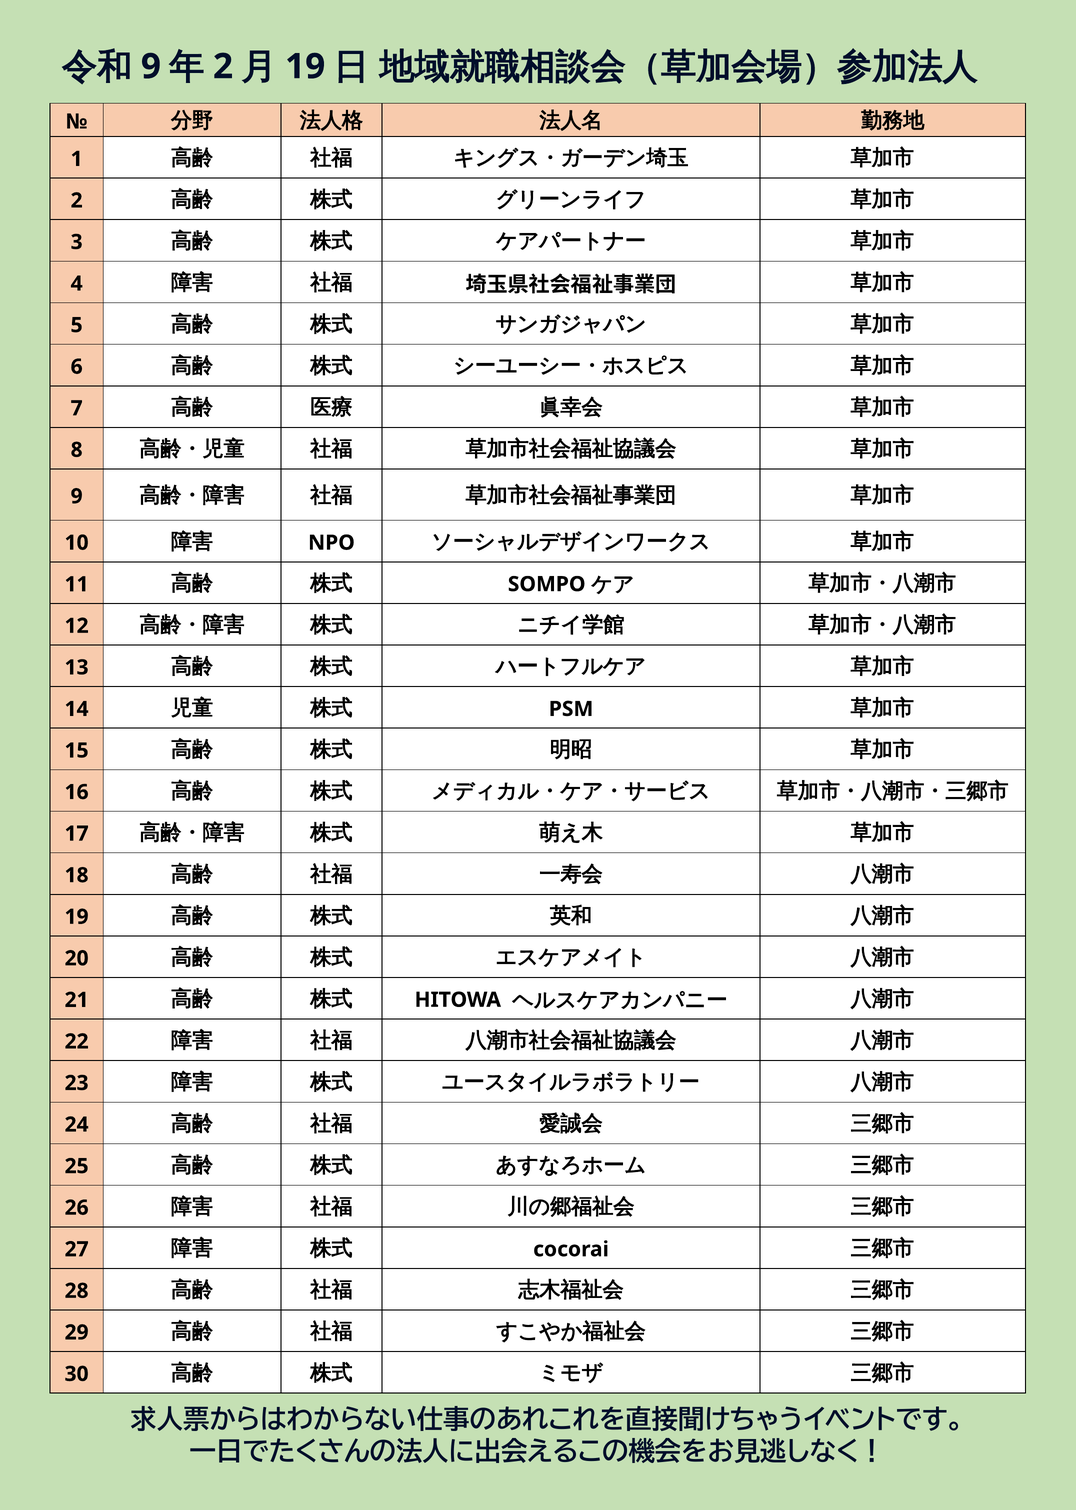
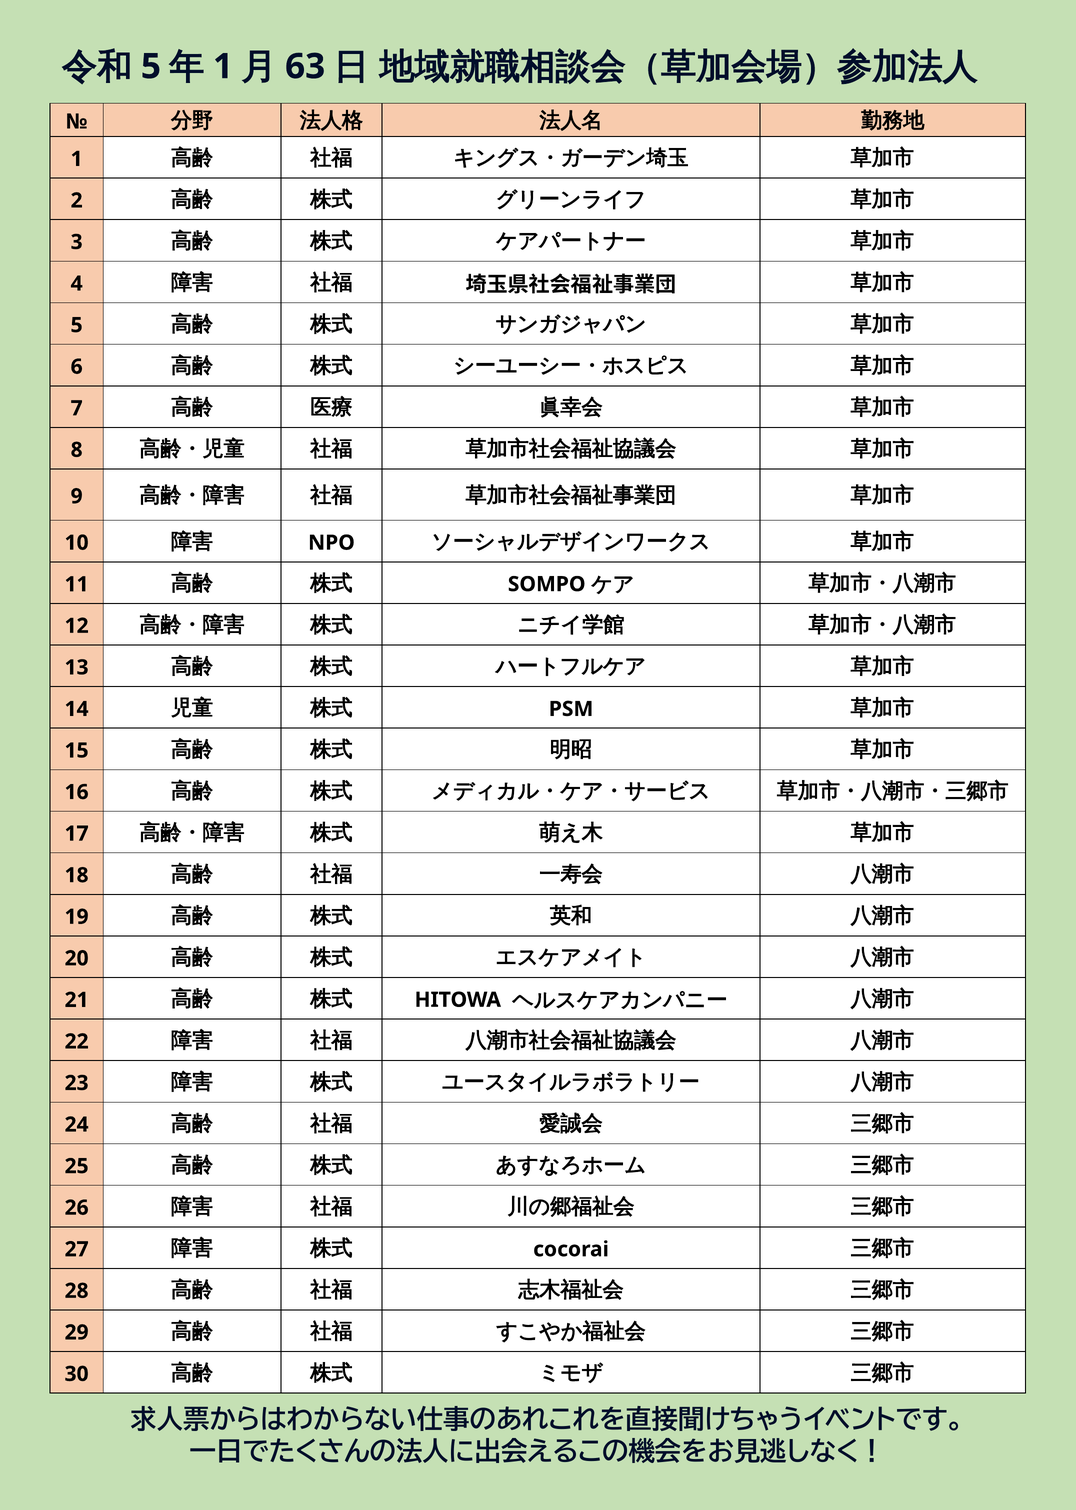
9 at (151, 67): 9 -> 5
2 at (223, 67): 2 -> 1
19 at (305, 67): 19 -> 63
